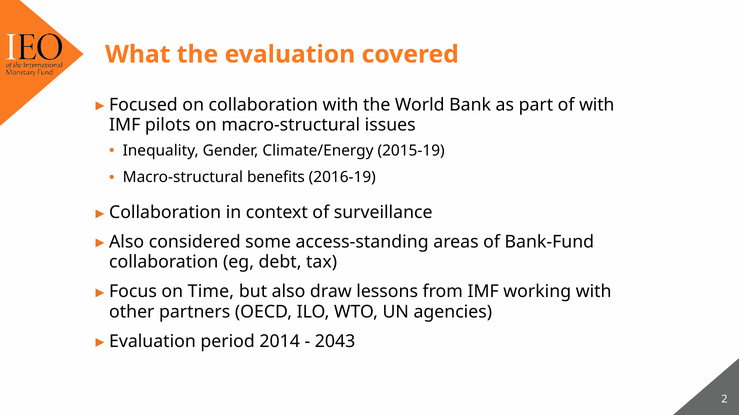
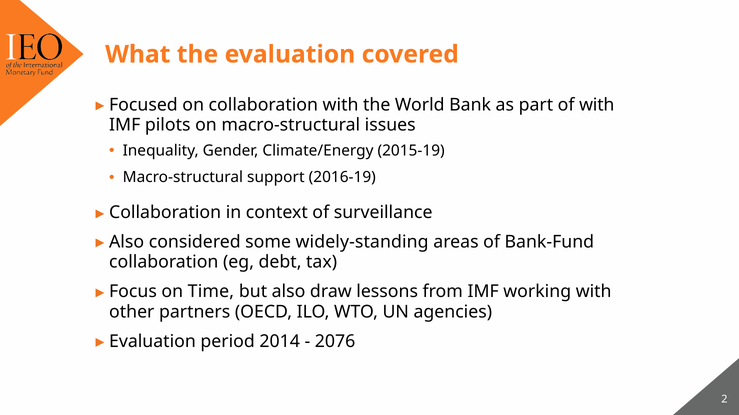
benefits: benefits -> support
access-standing: access-standing -> widely-standing
2043: 2043 -> 2076
